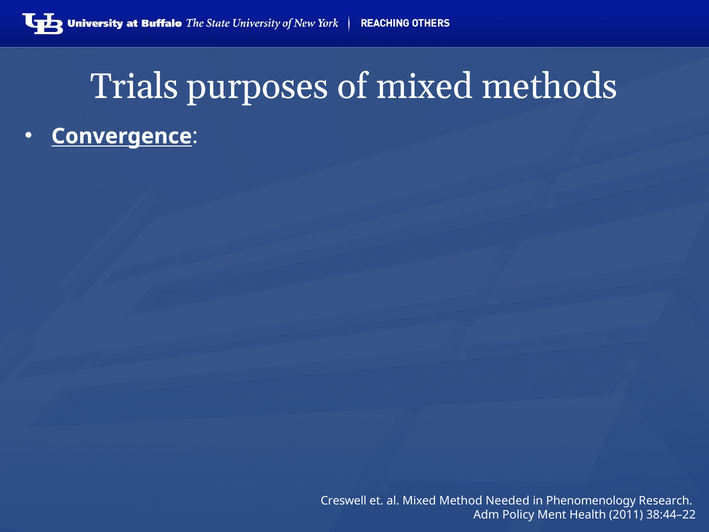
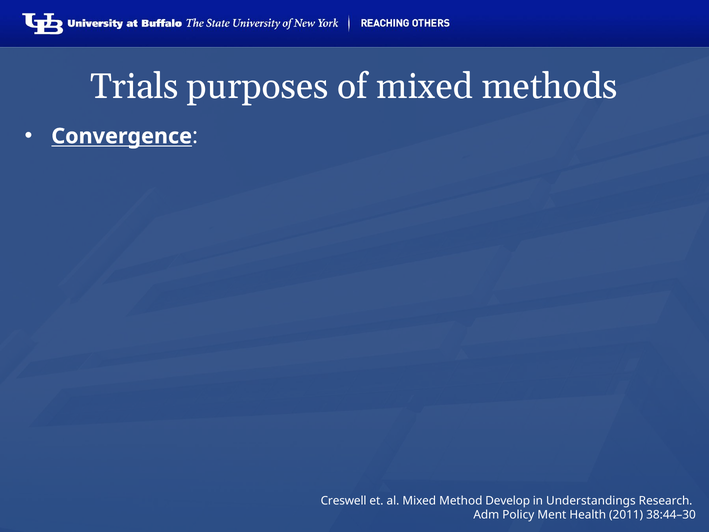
Needed: Needed -> Develop
Phenomenology: Phenomenology -> Understandings
38:44–22: 38:44–22 -> 38:44–30
